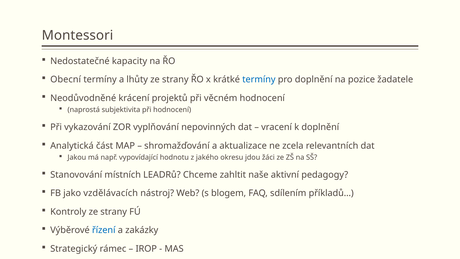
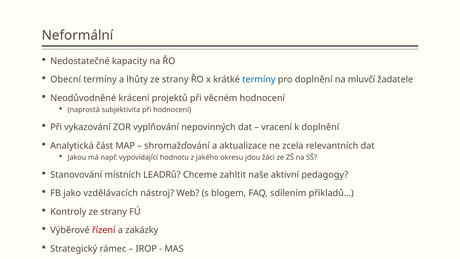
Montessori: Montessori -> Neformální
pozice: pozice -> mluvčí
řízení colour: blue -> red
